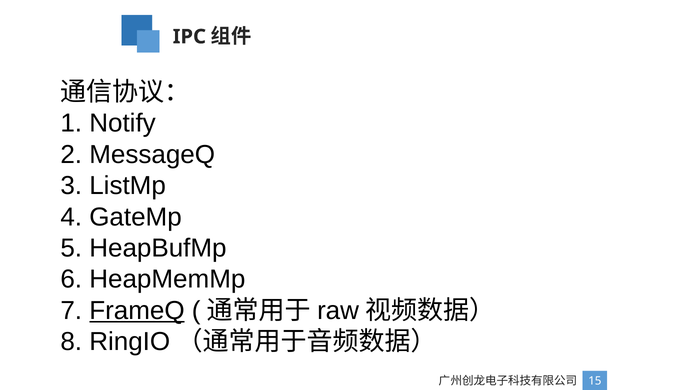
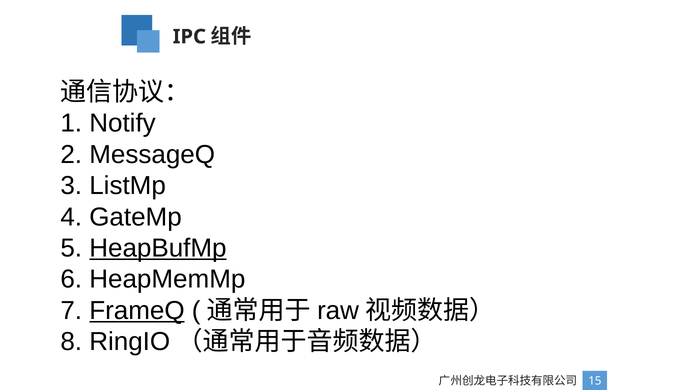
HeapBufMp underline: none -> present
